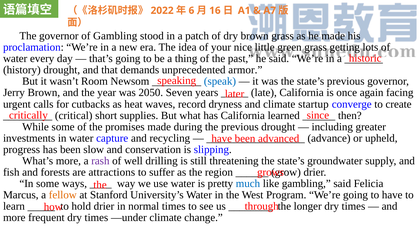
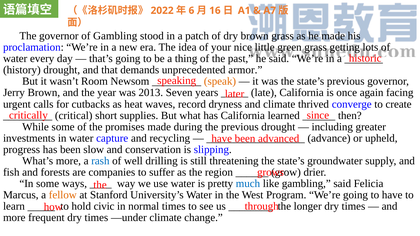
speak colour: blue -> orange
2050: 2050 -> 2013
startup: startup -> thrived
rash colour: purple -> blue
attractions: attractions -> companies
hold drier: drier -> civic
